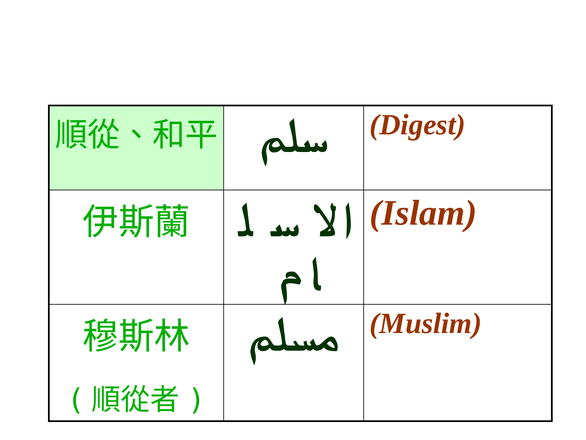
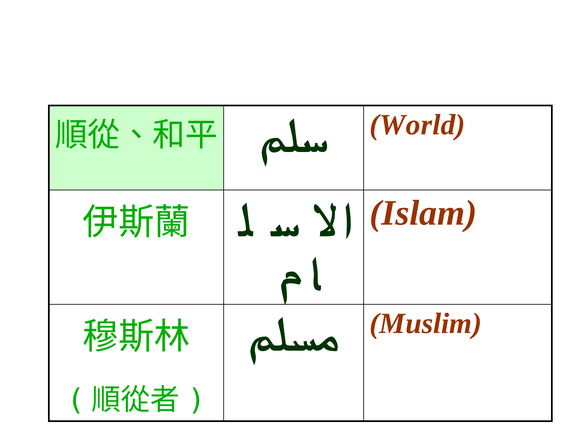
Digest: Digest -> World
